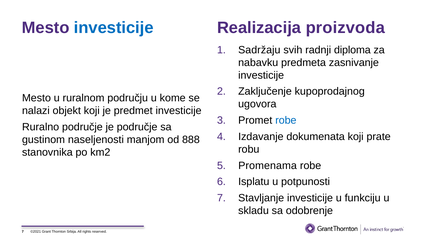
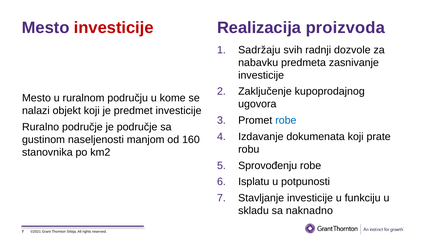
investicije at (114, 28) colour: blue -> red
diploma: diploma -> dozvole
888: 888 -> 160
Promenama: Promenama -> Sprovođenju
odobrenje: odobrenje -> naknadno
